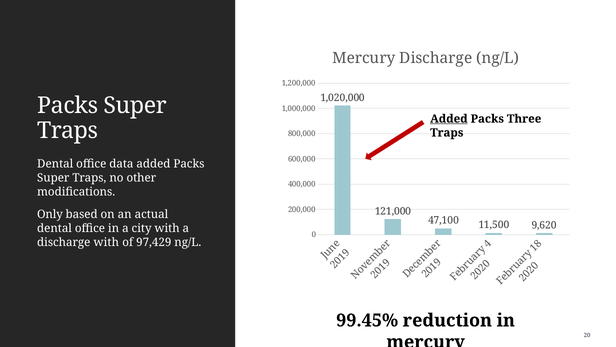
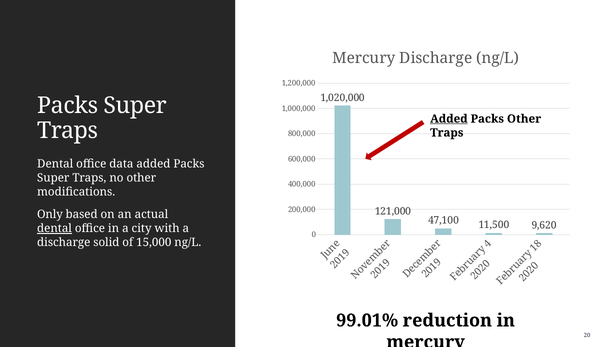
Packs Three: Three -> Other
dental at (55, 228) underline: none -> present
discharge with: with -> solid
97,429: 97,429 -> 15,000
99.45%: 99.45% -> 99.01%
